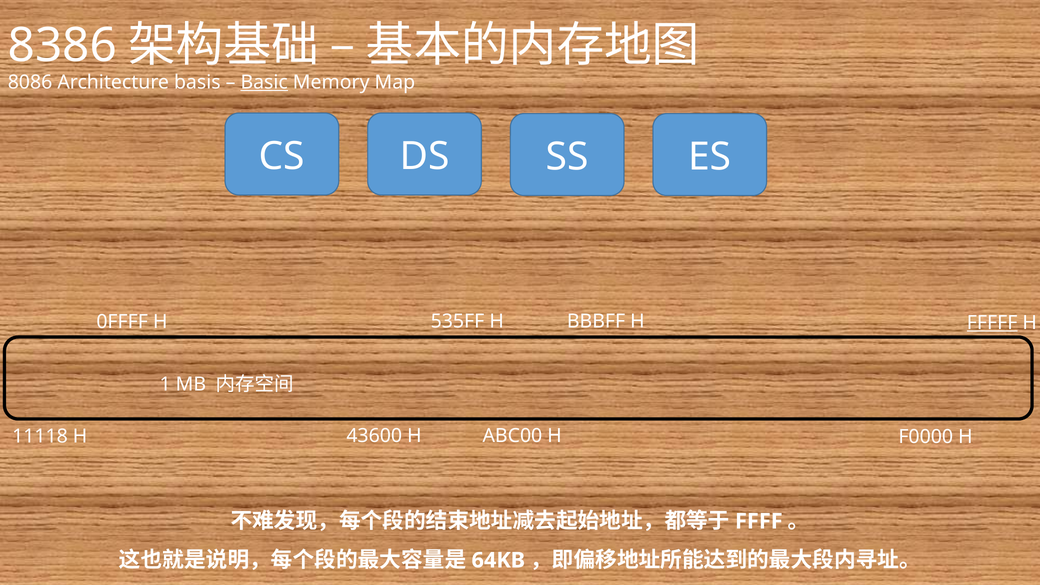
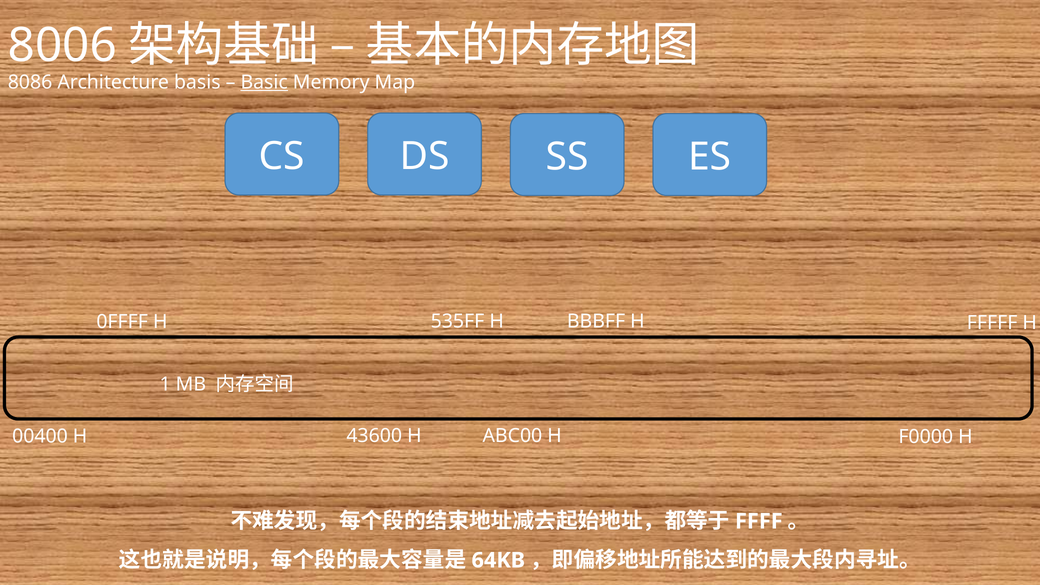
8386: 8386 -> 8006
FFFFF underline: present -> none
11118: 11118 -> 00400
